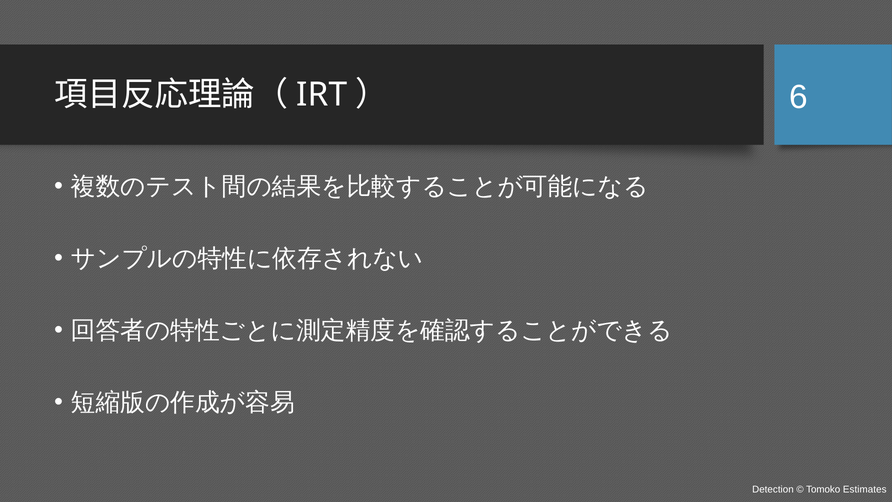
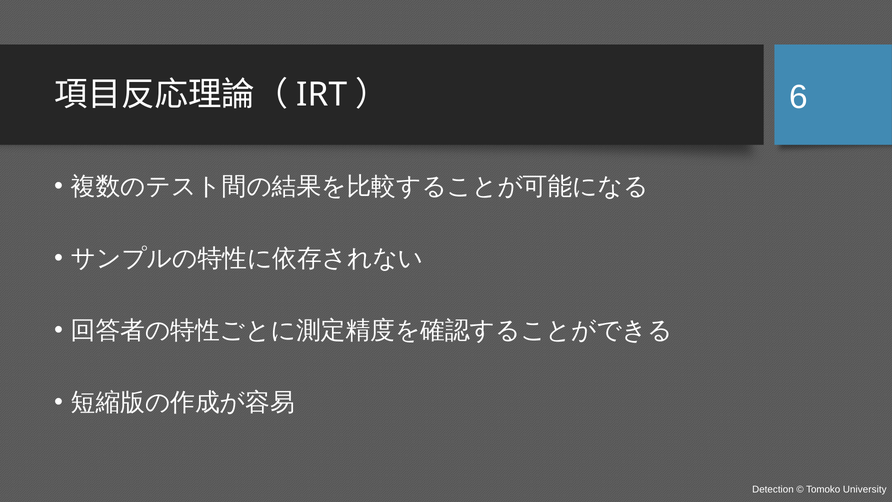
Estimates: Estimates -> University
